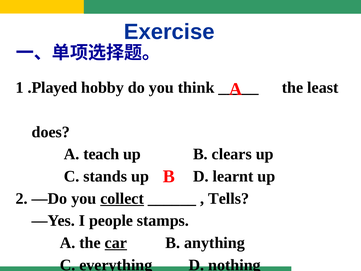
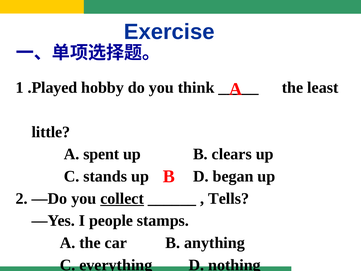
does: does -> little
teach: teach -> spent
learnt: learnt -> began
car underline: present -> none
